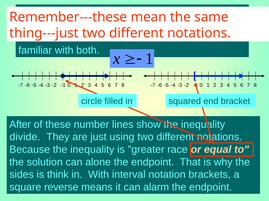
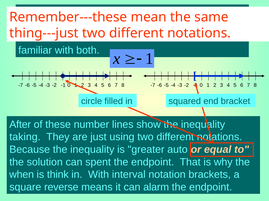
divide: divide -> taking
race: race -> auto
alone: alone -> spent
sides: sides -> when
